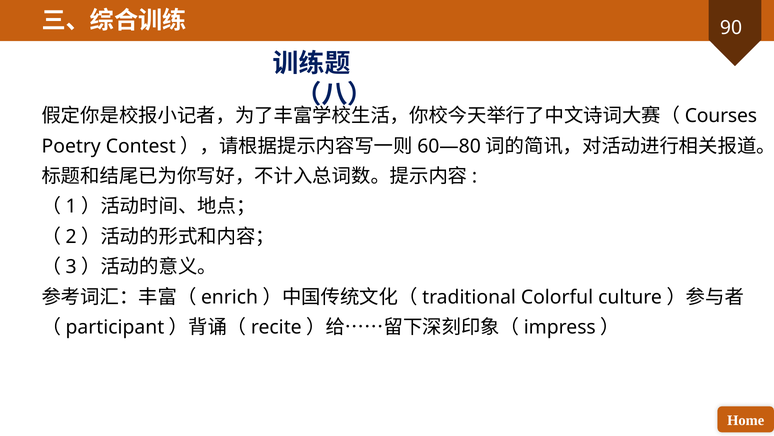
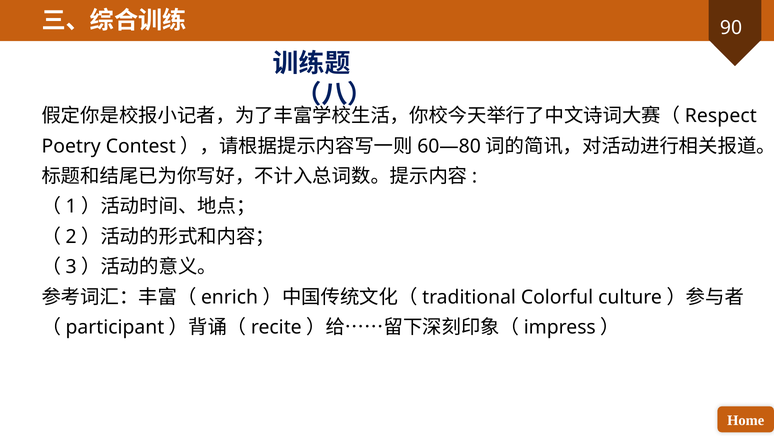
Courses: Courses -> Respect
